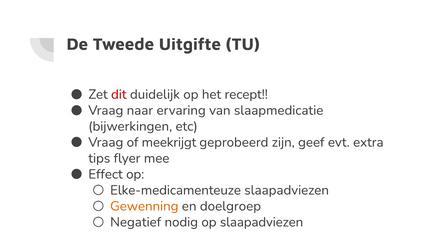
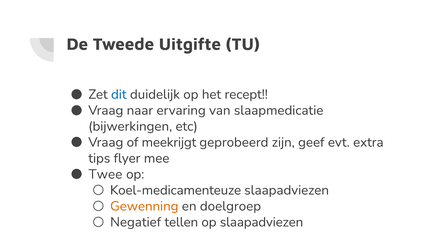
dit colour: red -> blue
Effect: Effect -> Twee
Elke-medicamenteuze: Elke-medicamenteuze -> Koel-medicamenteuze
nodig: nodig -> tellen
